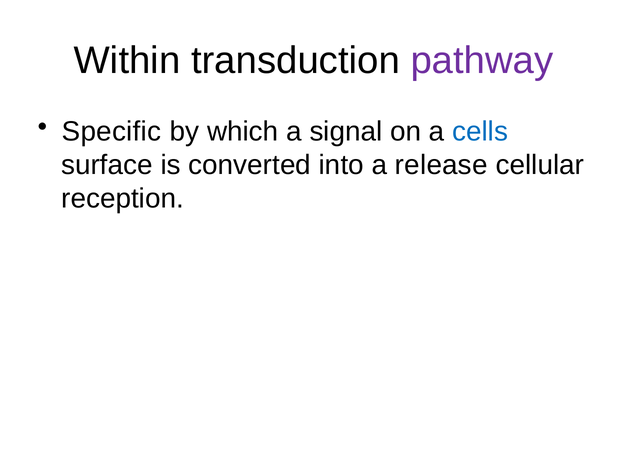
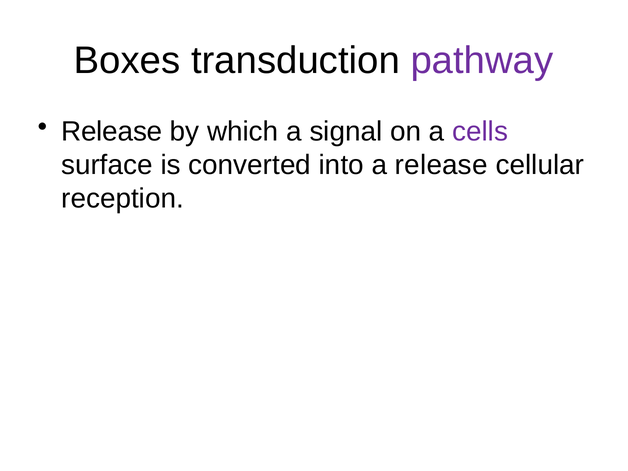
Within: Within -> Boxes
Specific at (112, 132): Specific -> Release
cells colour: blue -> purple
